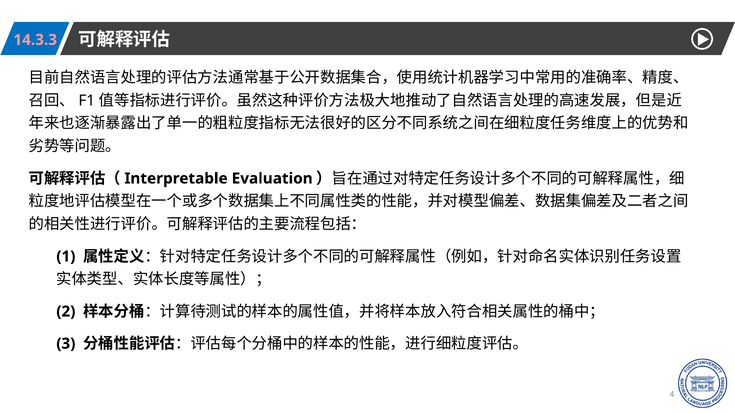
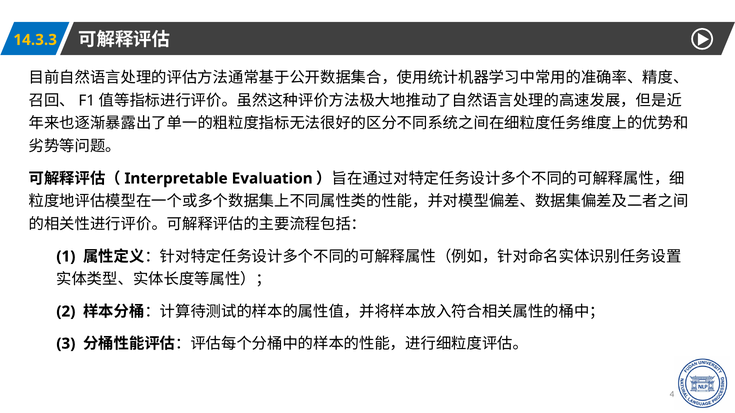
14.3.3 colour: pink -> yellow
